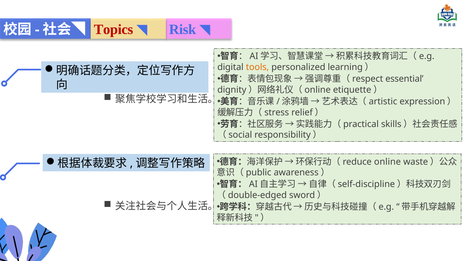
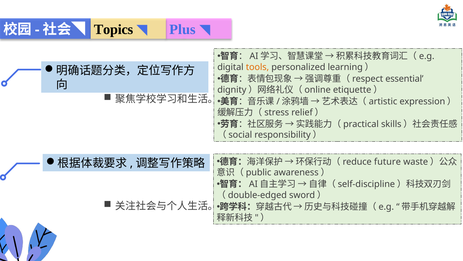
Topics colour: red -> black
Risk: Risk -> Plus
online at (387, 161): online -> future
